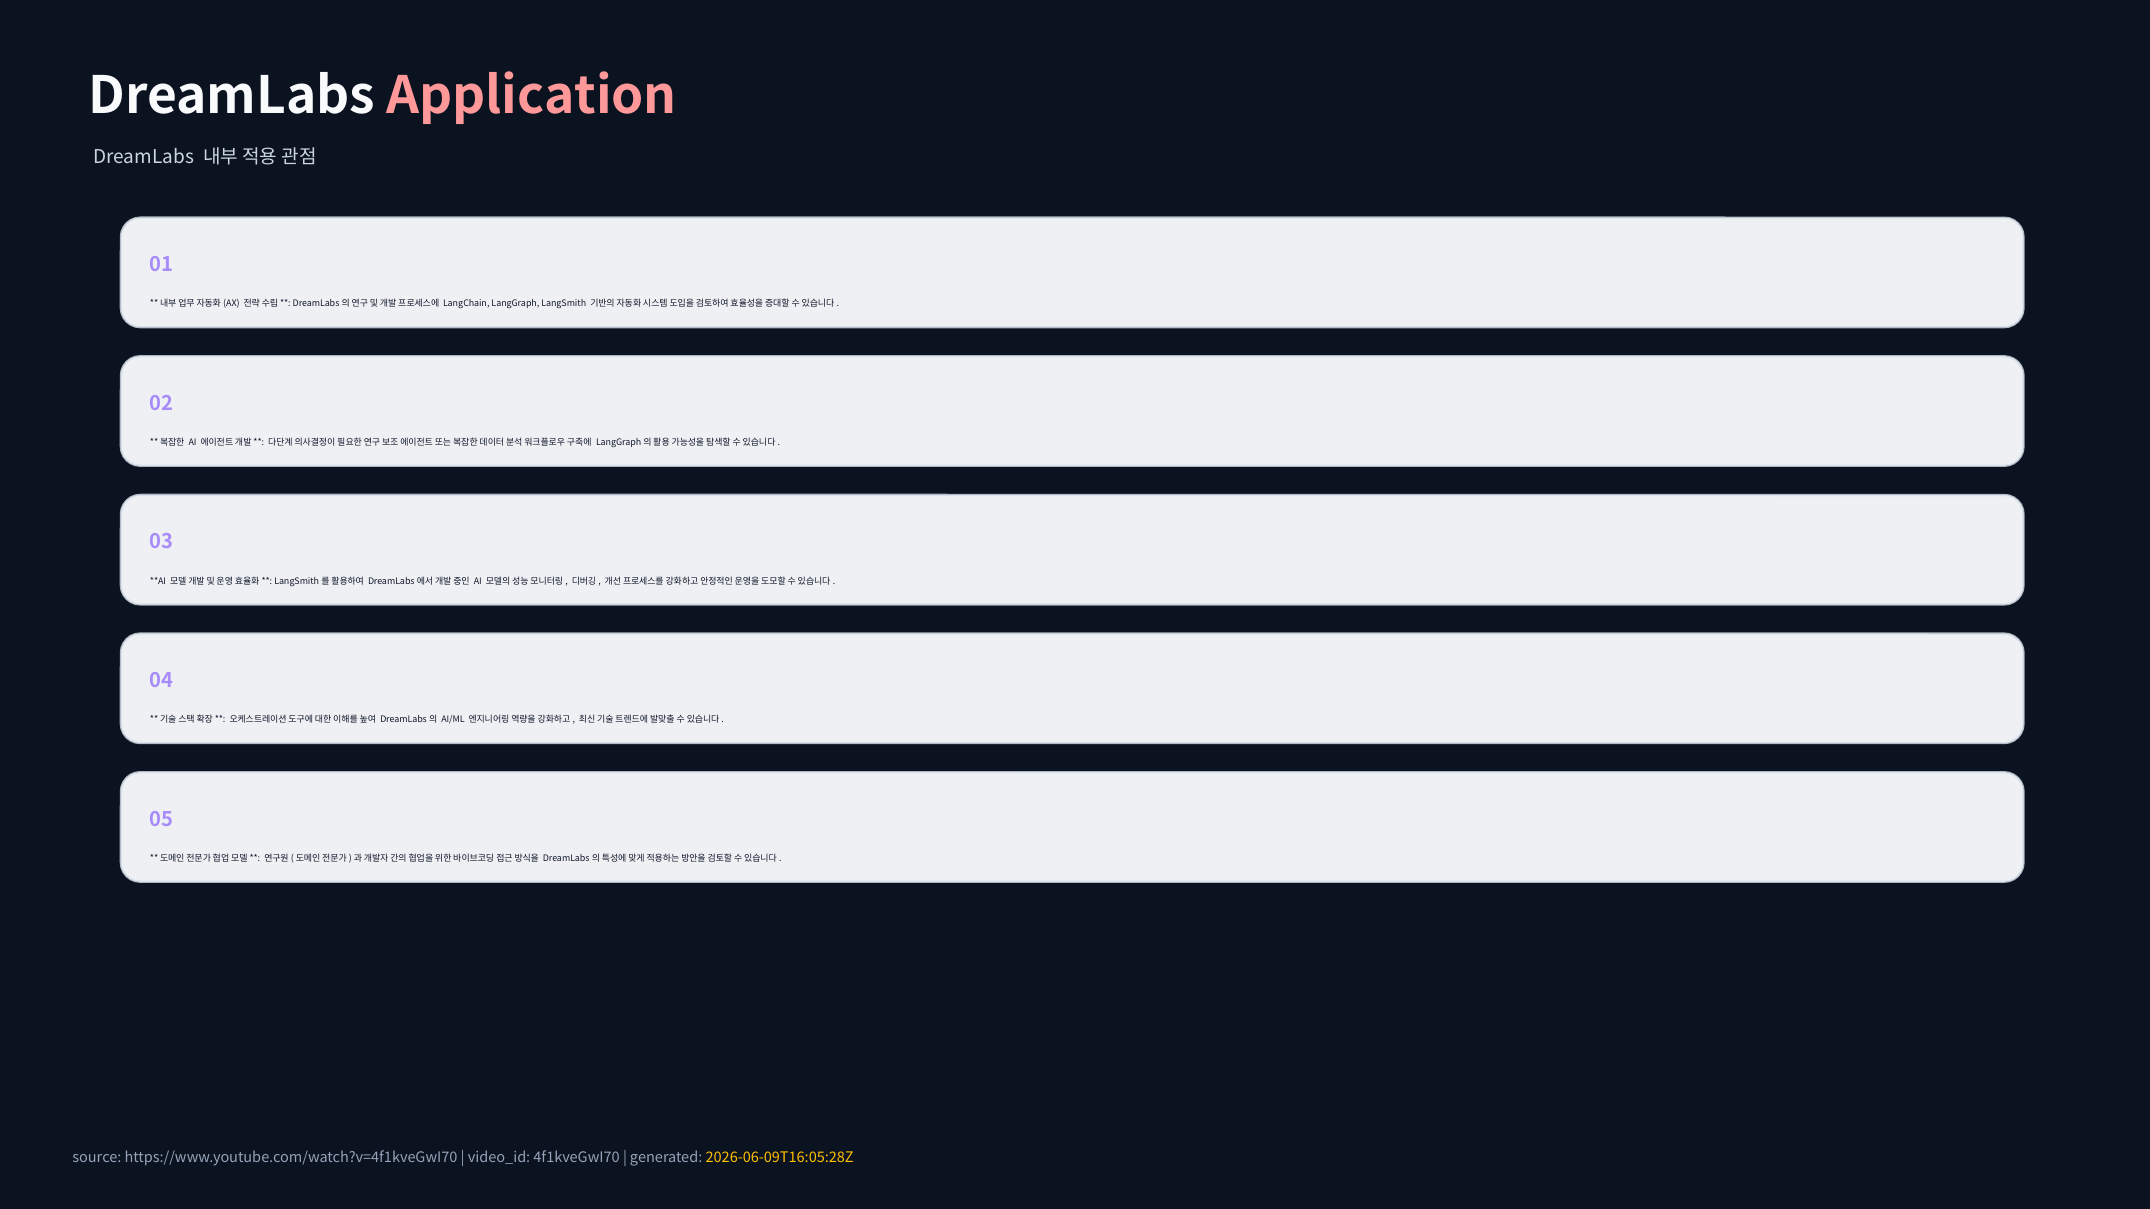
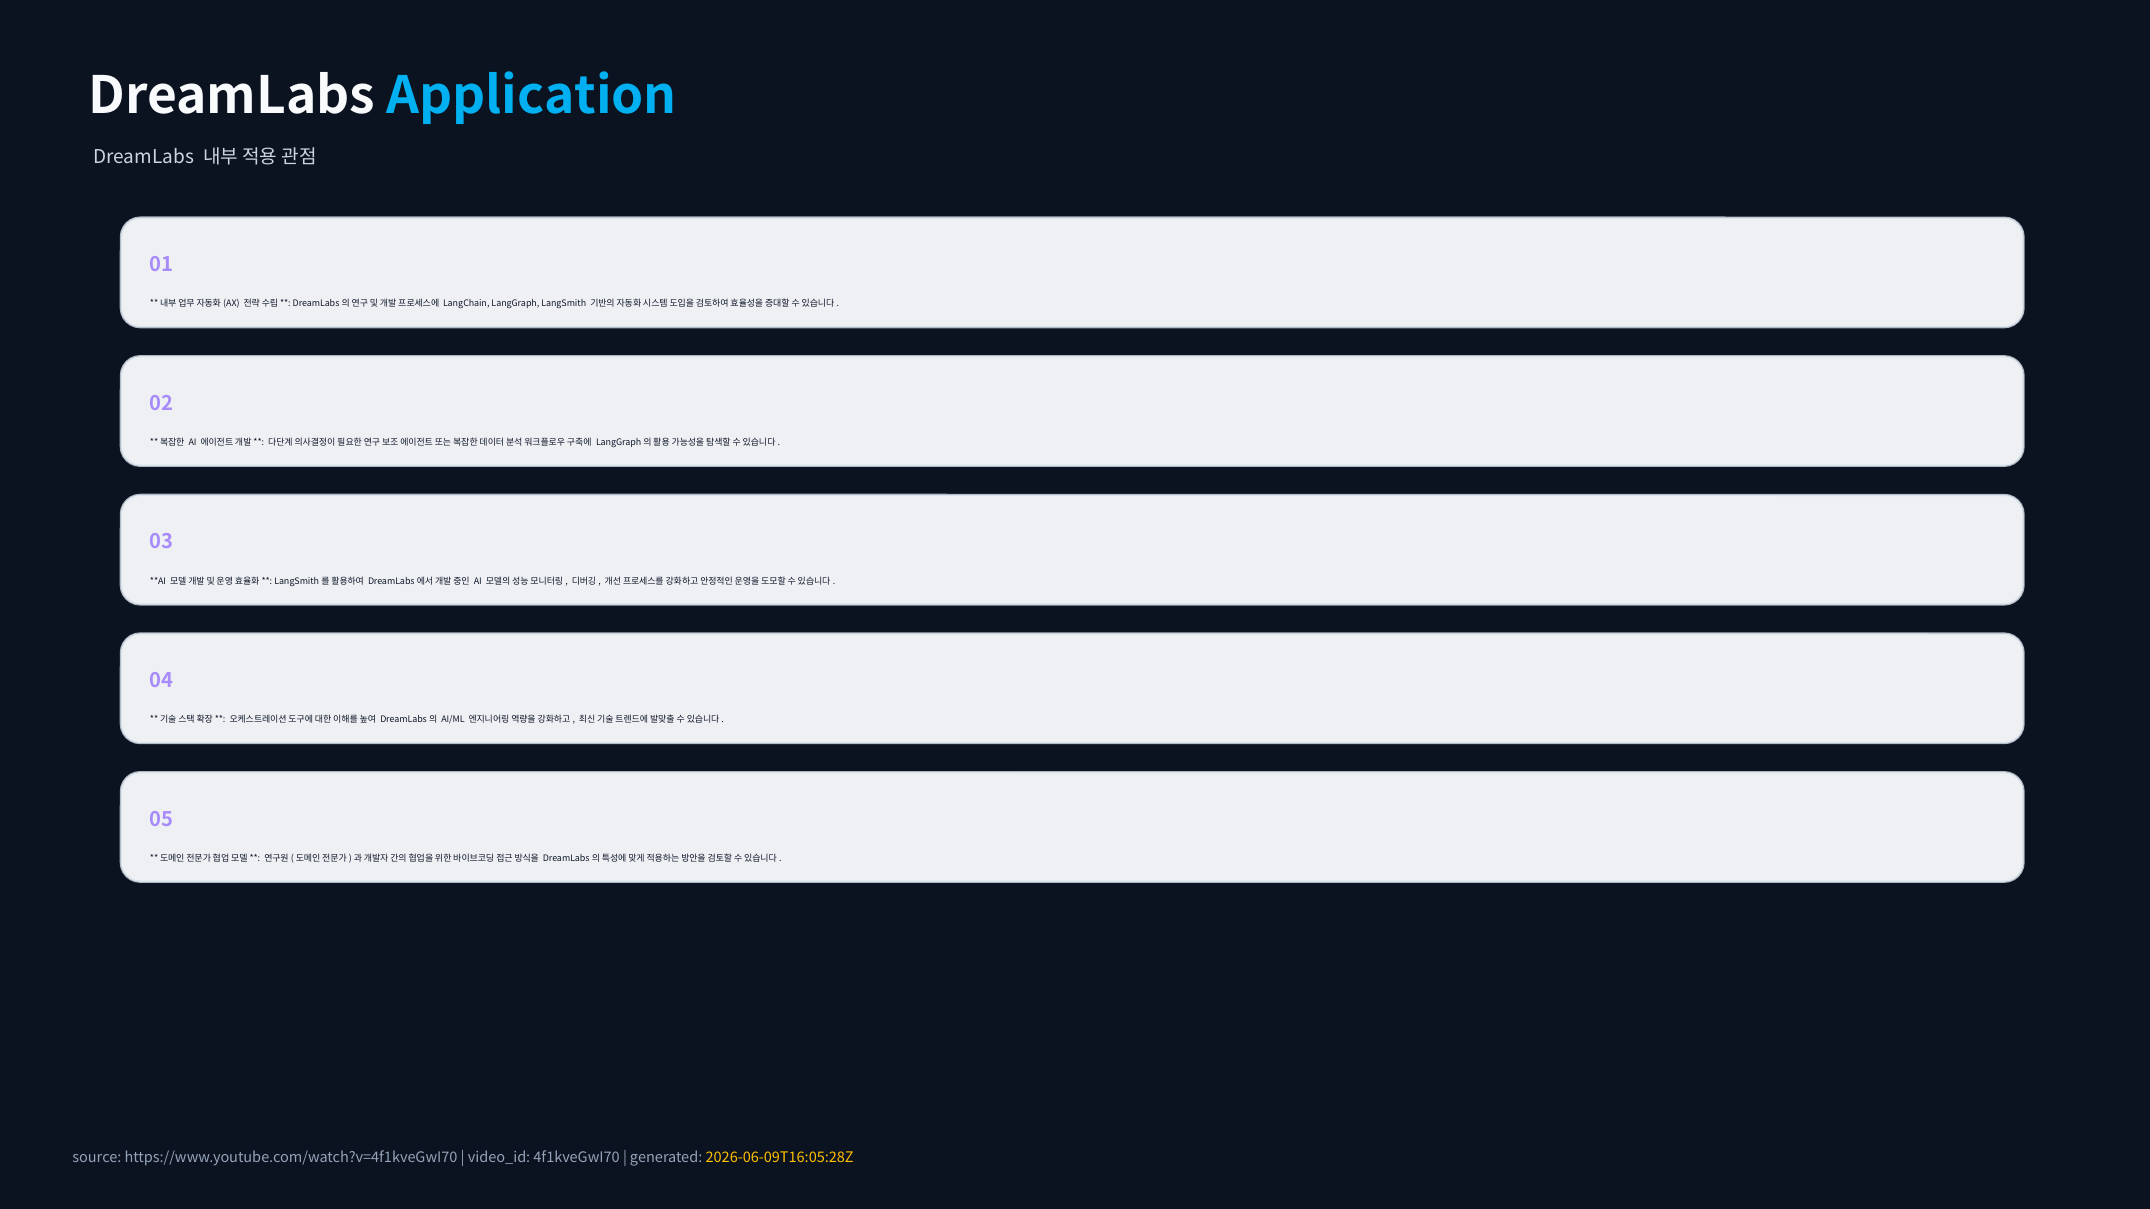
Application colour: pink -> light blue
